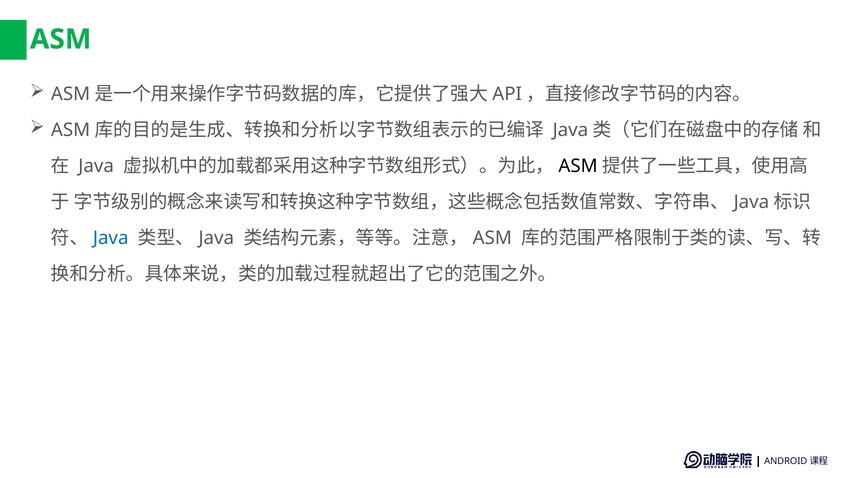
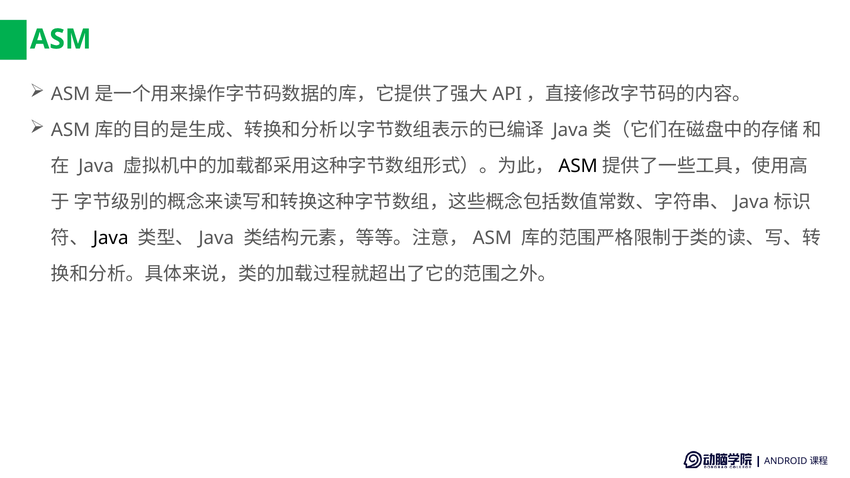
Java at (111, 238) colour: blue -> black
